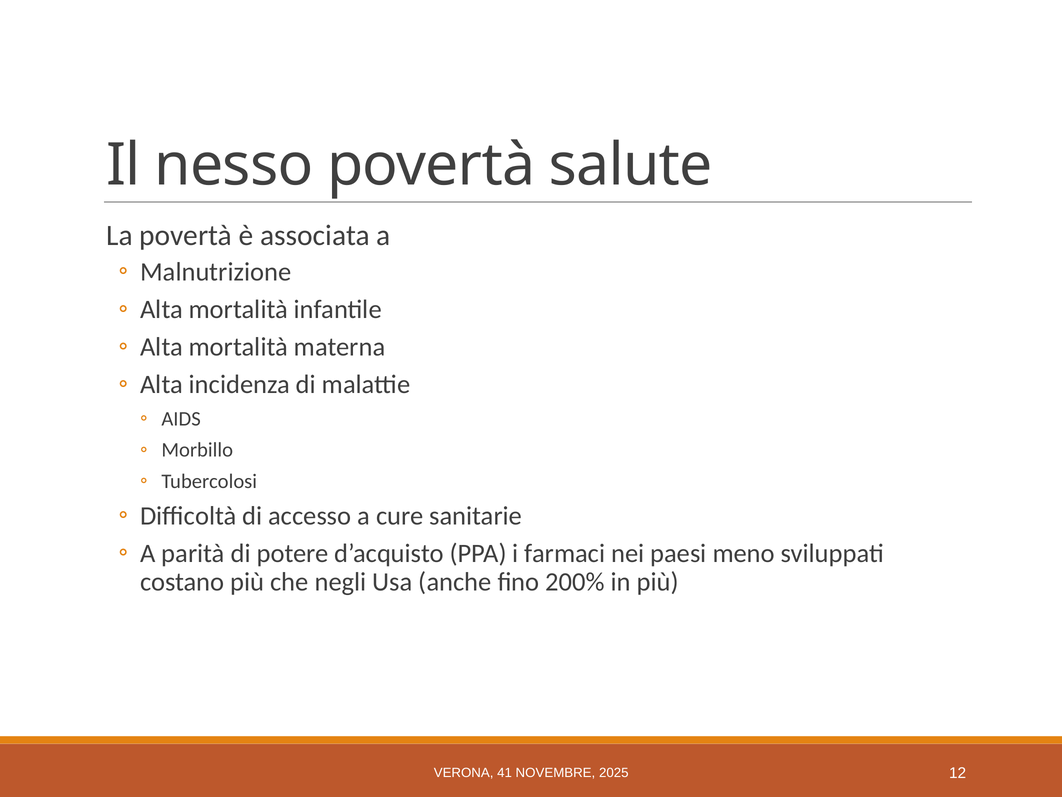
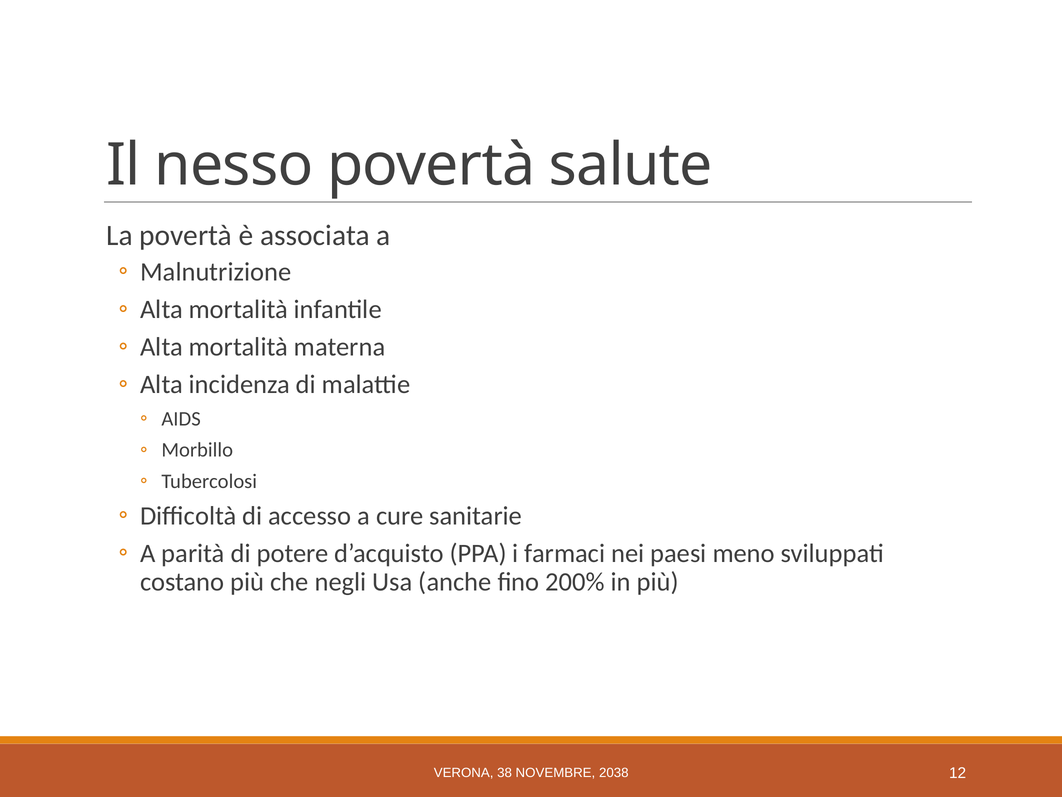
41: 41 -> 38
2025: 2025 -> 2038
